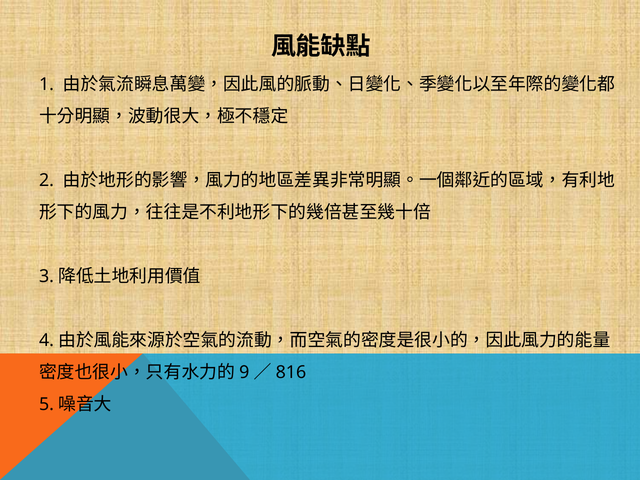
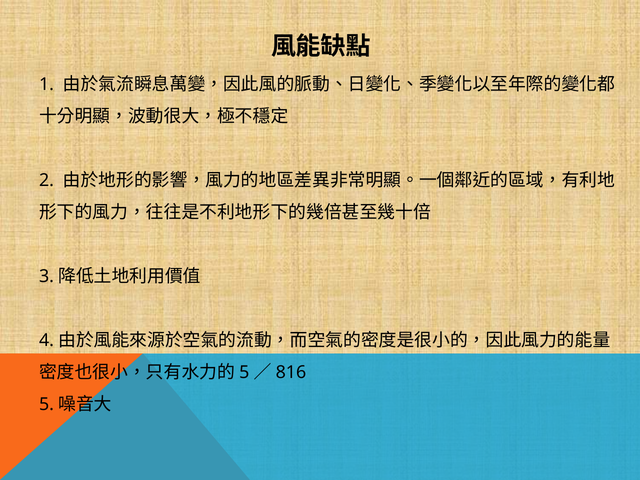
9 at (244, 372): 9 -> 5
